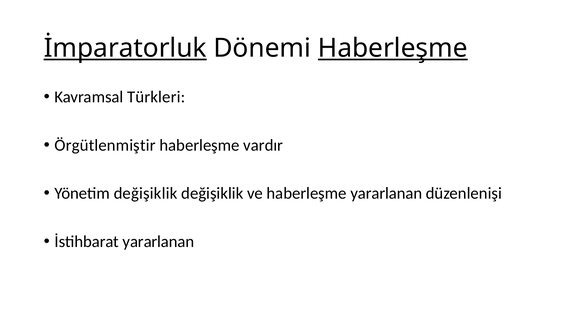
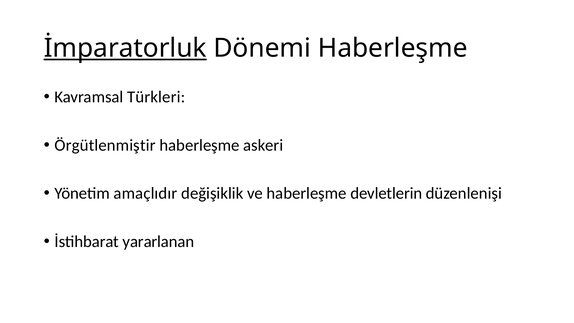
Haberleşme at (393, 48) underline: present -> none
vardır: vardır -> askeri
Yönetim değişiklik: değişiklik -> amaçlıdır
haberleşme yararlanan: yararlanan -> devletlerin
